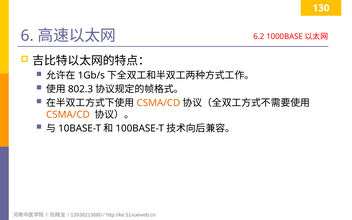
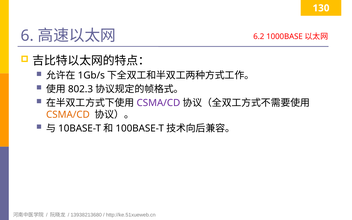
CSMA/CD at (158, 103) colour: orange -> purple
